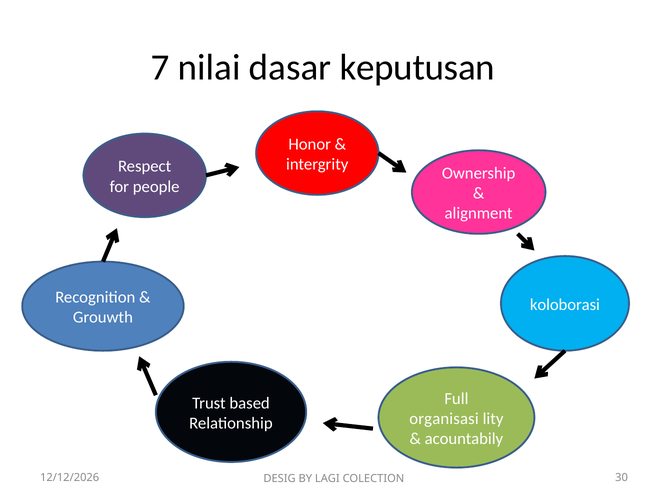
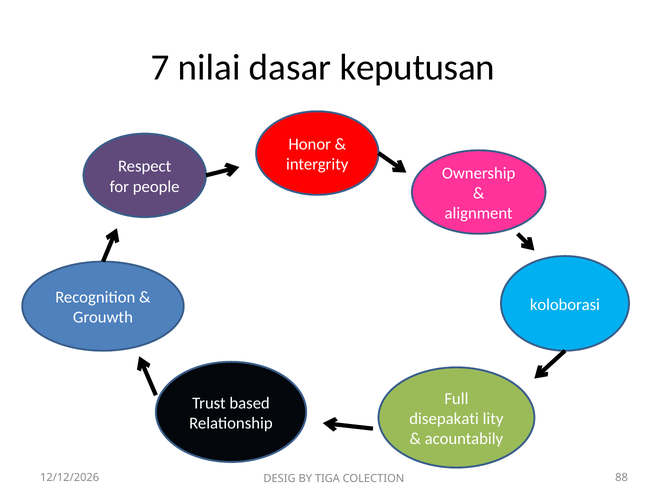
organisasi: organisasi -> disepakati
LAGI: LAGI -> TIGA
30: 30 -> 88
